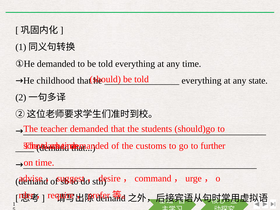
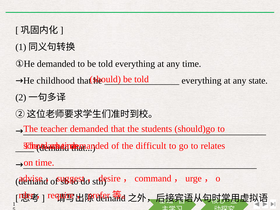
customs: customs -> difficult
further: further -> relates
